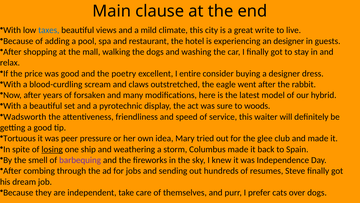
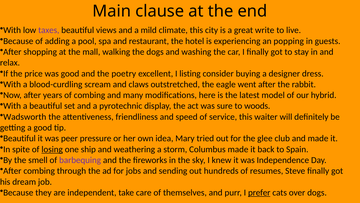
taxes colour: blue -> purple
an designer: designer -> popping
entire: entire -> listing
of forsaken: forsaken -> combing
Tortuous at (19, 138): Tortuous -> Beautiful
prefer underline: none -> present
